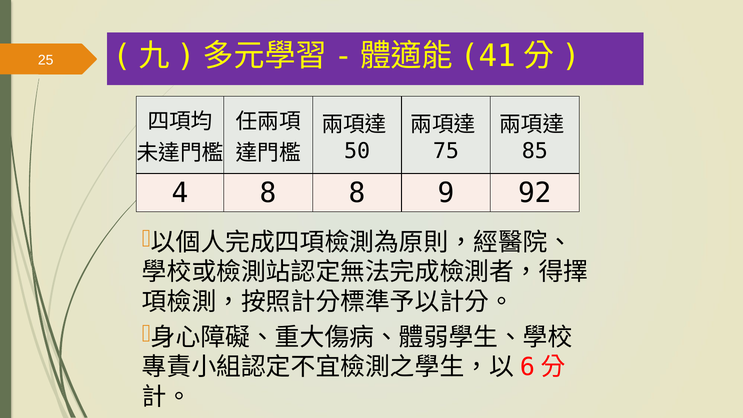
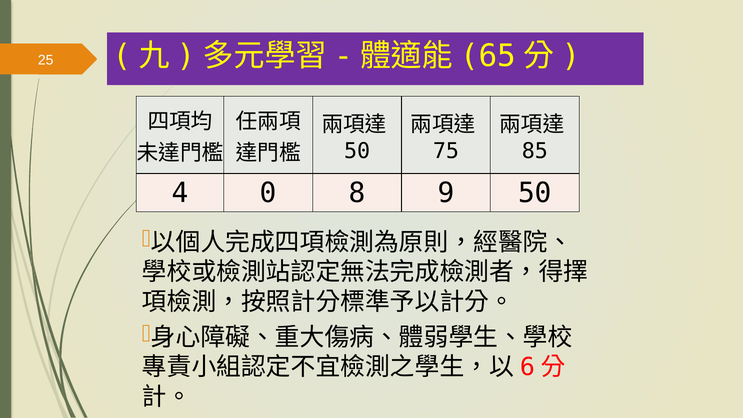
41: 41 -> 65
4 8: 8 -> 0
9 92: 92 -> 50
